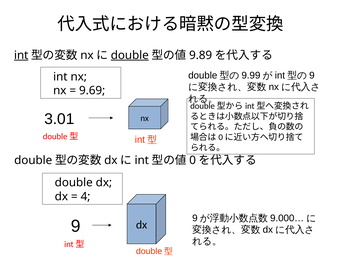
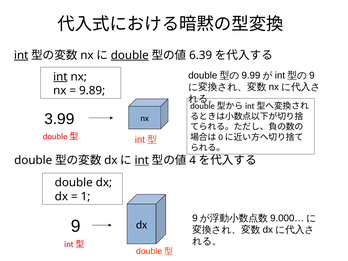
9.89: 9.89 -> 6.39
int at (60, 77) underline: none -> present
9.69: 9.69 -> 9.89
3.01: 3.01 -> 3.99
int at (142, 160) underline: none -> present
0: 0 -> 4
4: 4 -> 1
